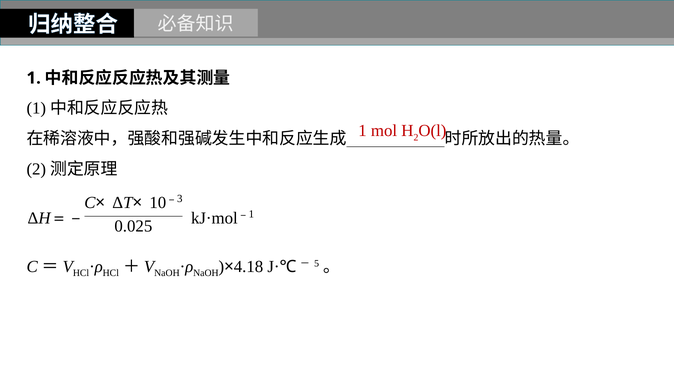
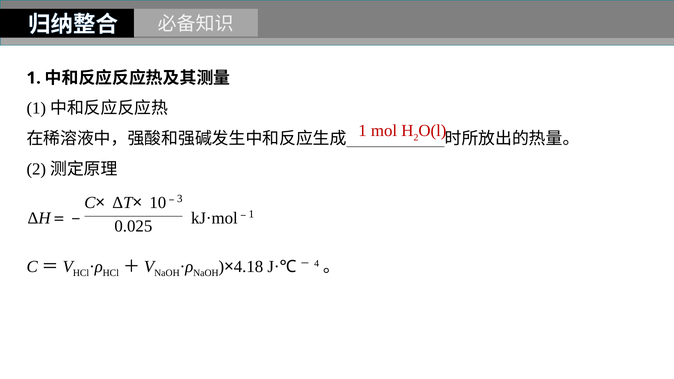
5: 5 -> 4
